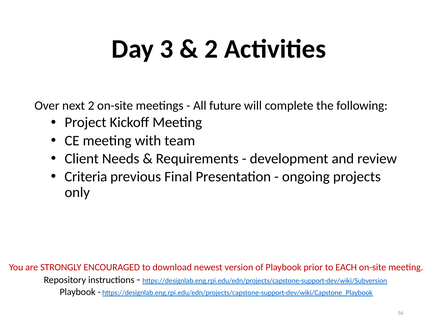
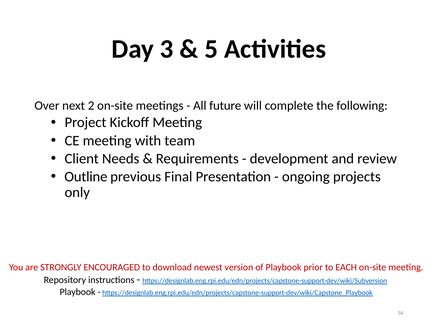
2 at (211, 49): 2 -> 5
Criteria: Criteria -> Outline
